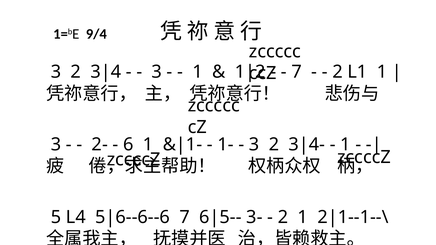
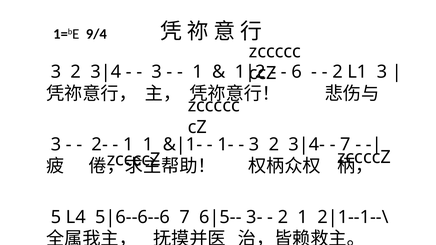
7 at (297, 72): 7 -> 6
L1 1: 1 -> 3
6 at (128, 145): 6 -> 1
1 at (345, 145): 1 -> 7
